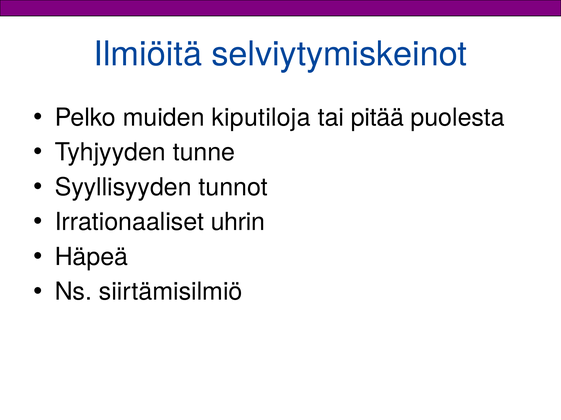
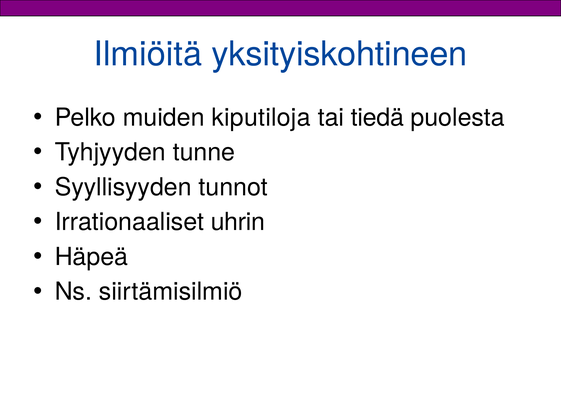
selviytymiskeinot: selviytymiskeinot -> yksityiskohtineen
pitää: pitää -> tiedä
